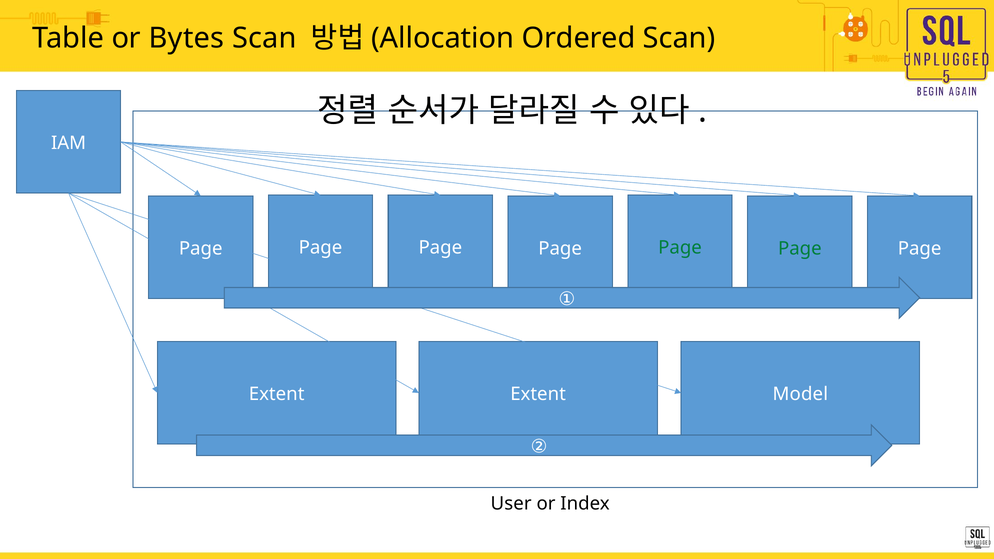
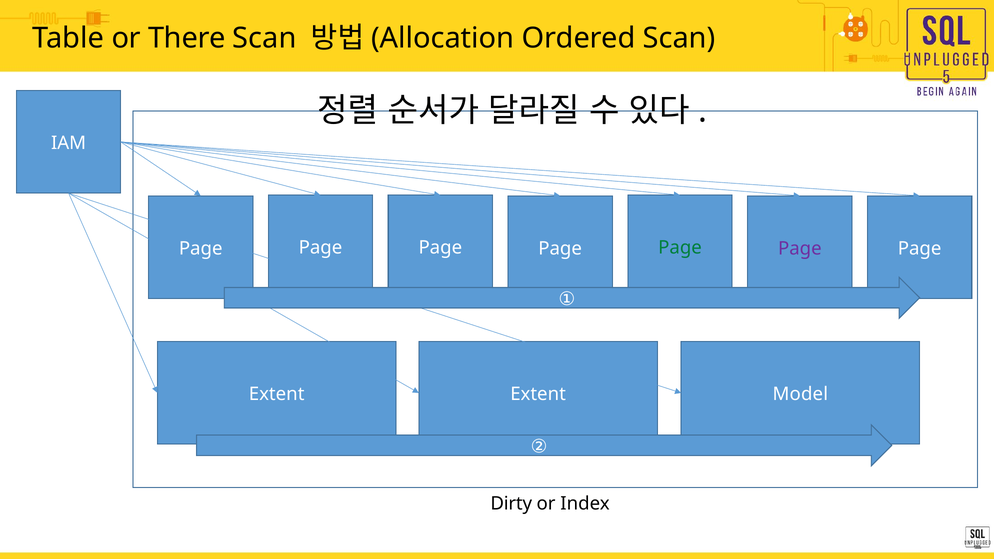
Bytes: Bytes -> There
Page at (800, 248) colour: green -> purple
User: User -> Dirty
